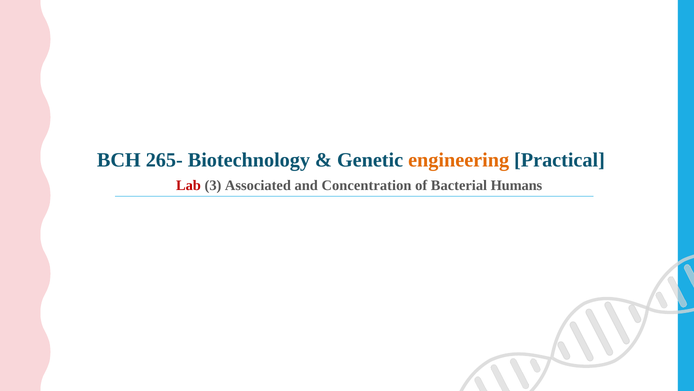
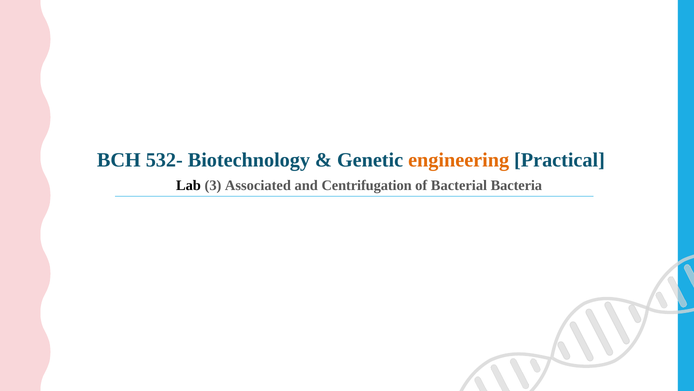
265-: 265- -> 532-
Lab colour: red -> black
Concentration: Concentration -> Centrifugation
Humans: Humans -> Bacteria
